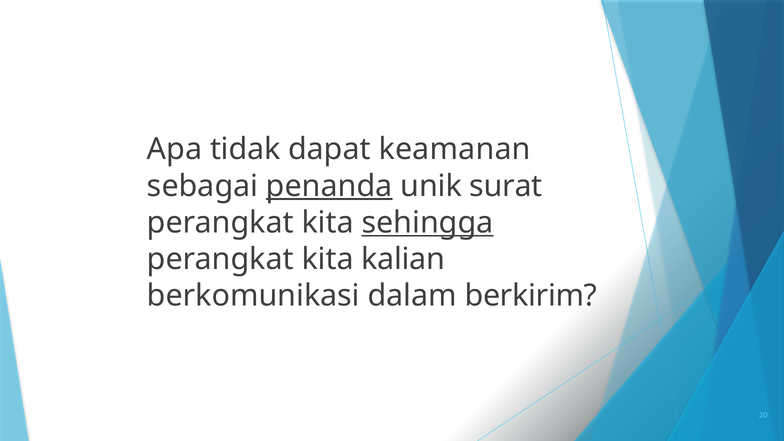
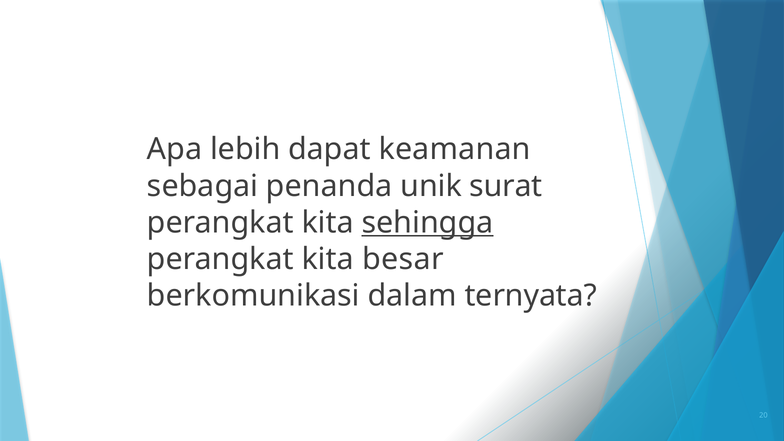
tidak: tidak -> lebih
penanda underline: present -> none
kalian: kalian -> besar
berkirim: berkirim -> ternyata
